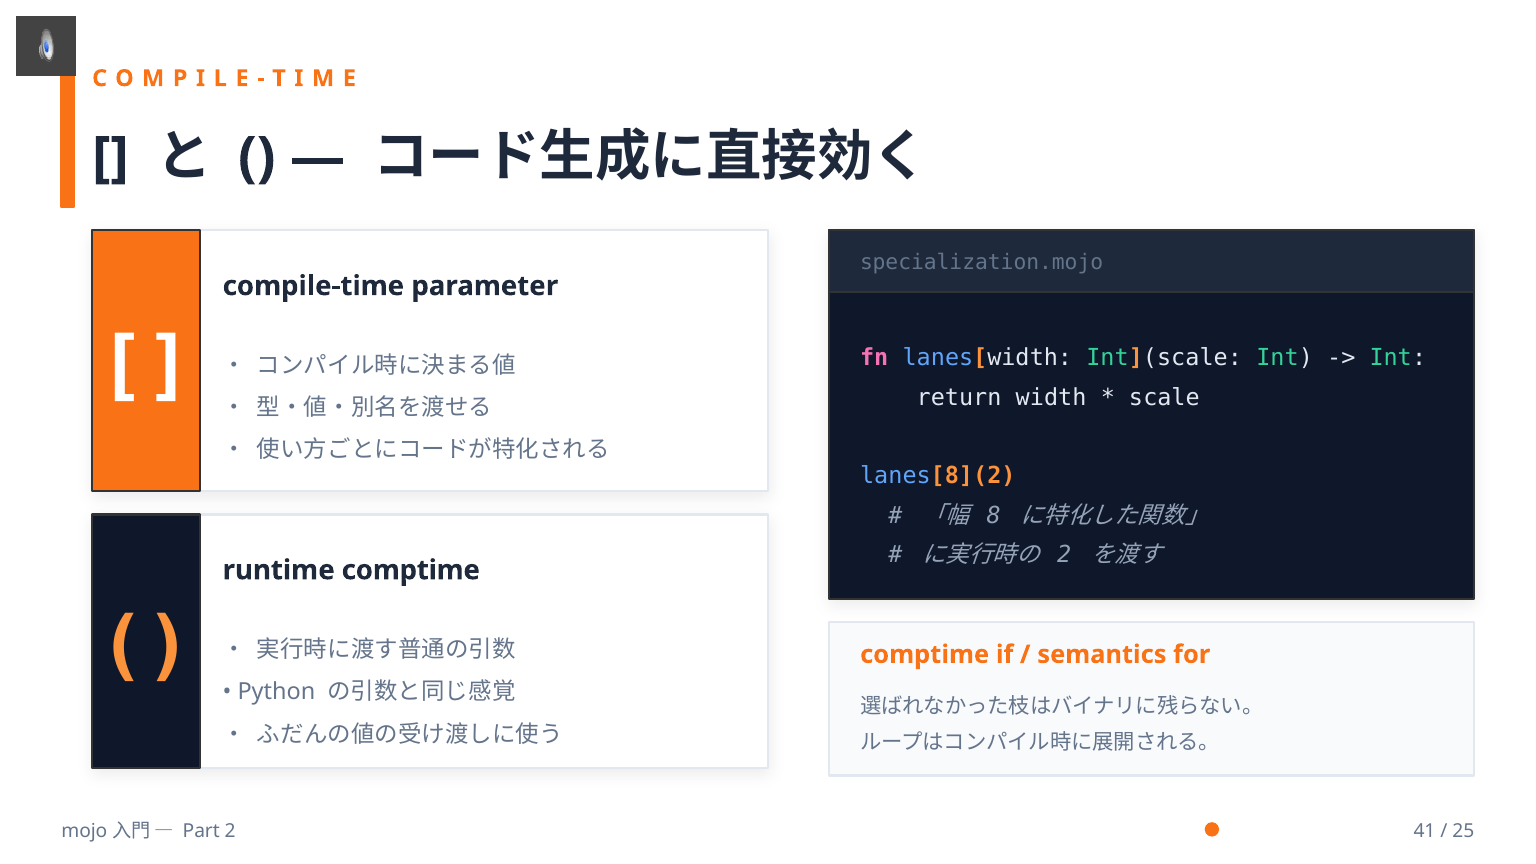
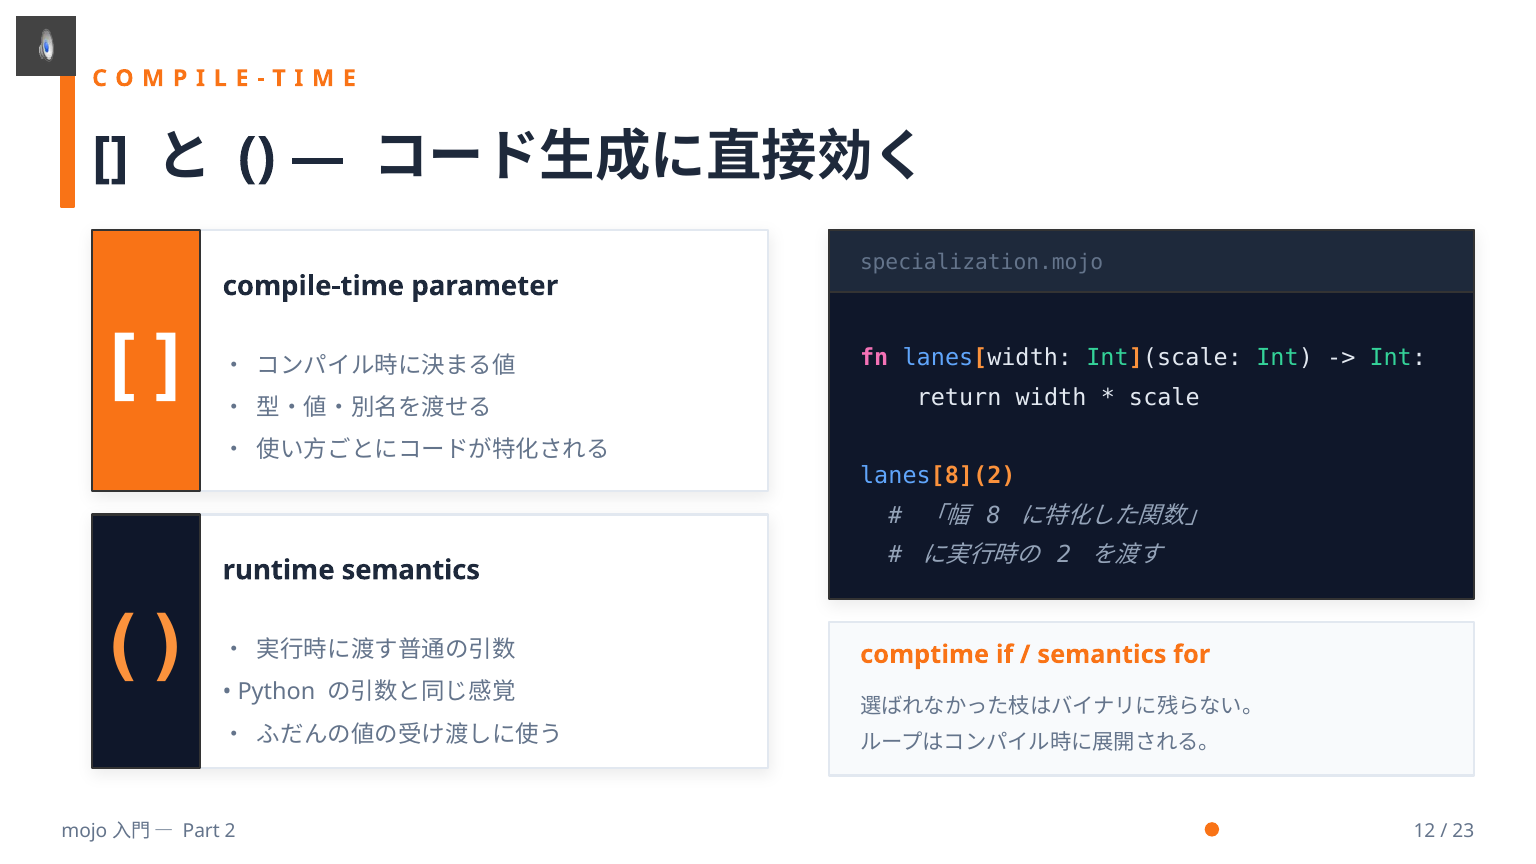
runtime comptime: comptime -> semantics
41: 41 -> 12
25: 25 -> 23
